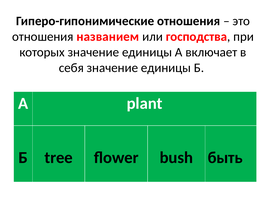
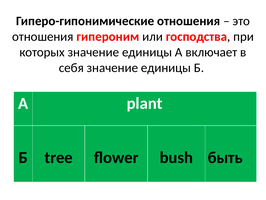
названием: названием -> гипероним
